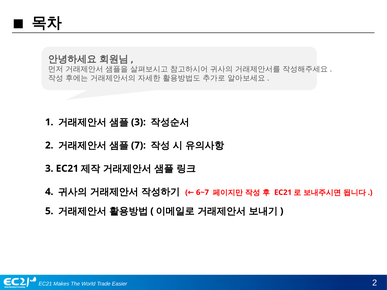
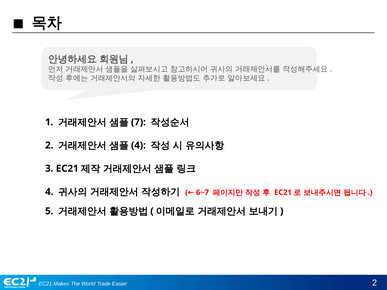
3 at (138, 122): 3 -> 7
7 at (138, 145): 7 -> 4
